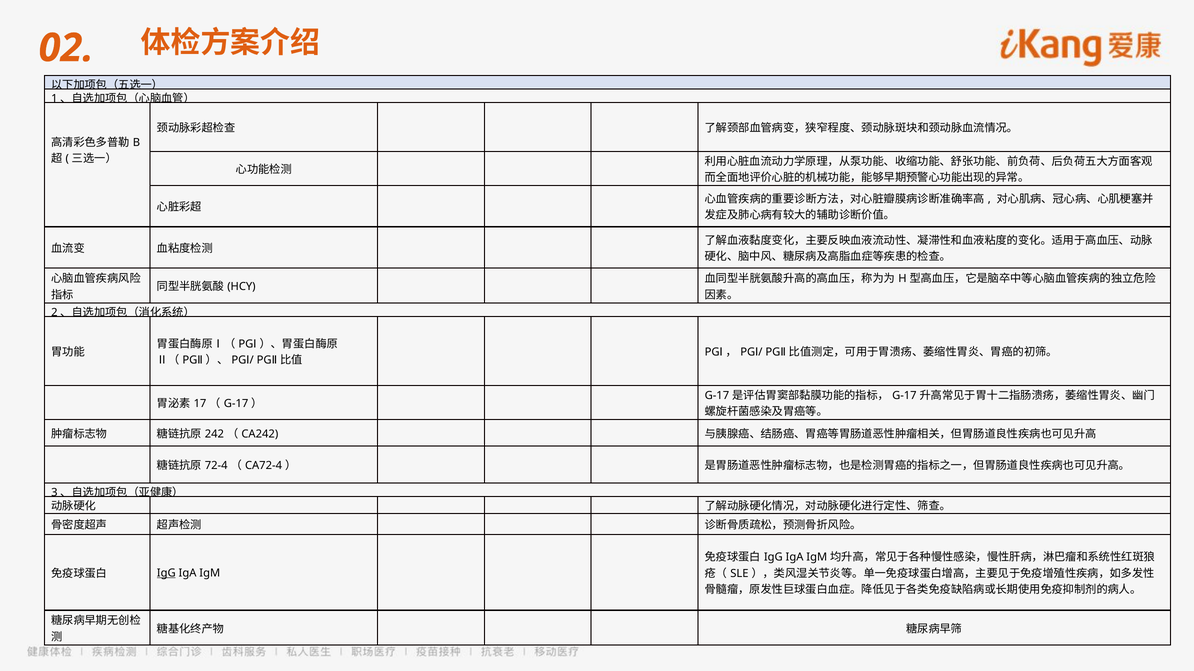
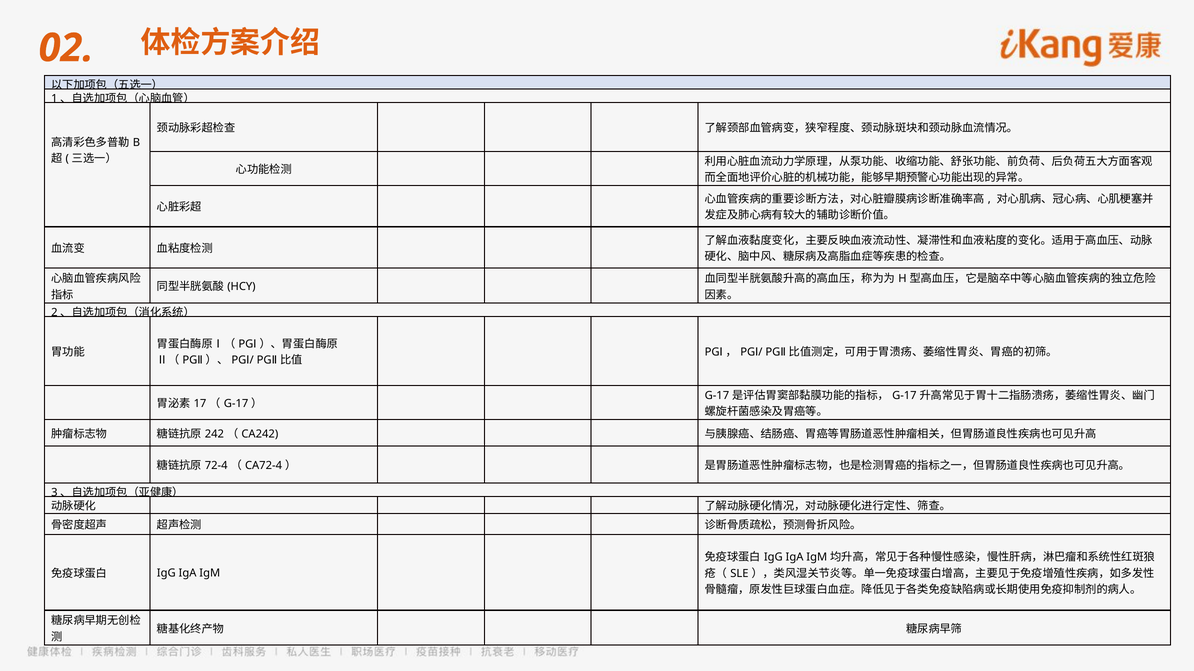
IgG at (166, 573) underline: present -> none
